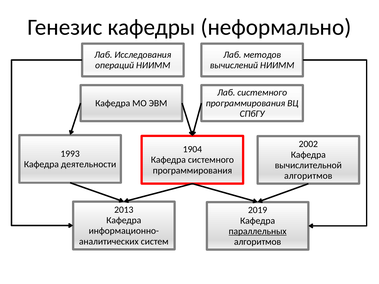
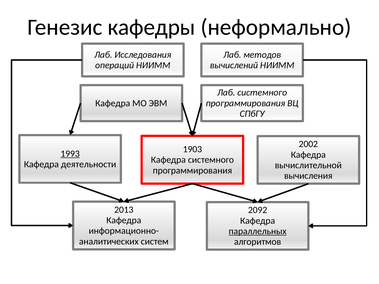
1904: 1904 -> 1903
1993 underline: none -> present
алгоритмов at (308, 176): алгоритмов -> вычисления
2019: 2019 -> 2092
